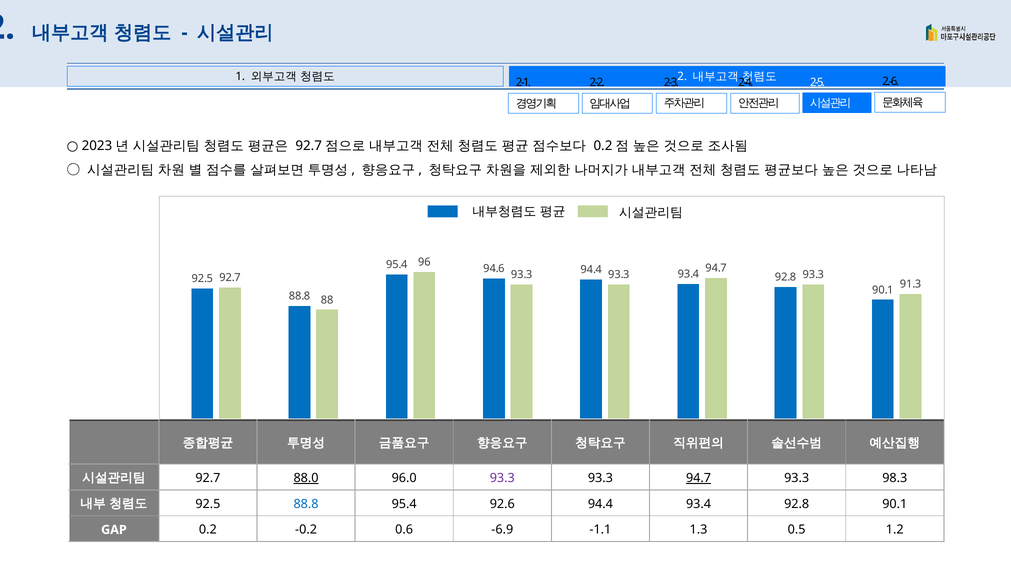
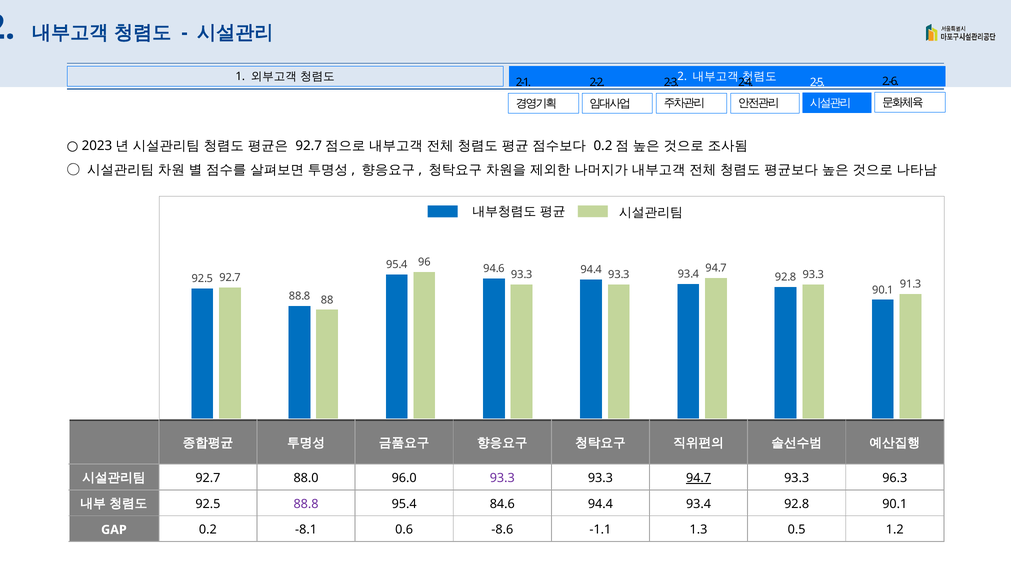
88.0 underline: present -> none
98.3: 98.3 -> 96.3
88.8 at (306, 504) colour: blue -> purple
92.6: 92.6 -> 84.6
-0.2: -0.2 -> -8.1
-6.9: -6.9 -> -8.6
